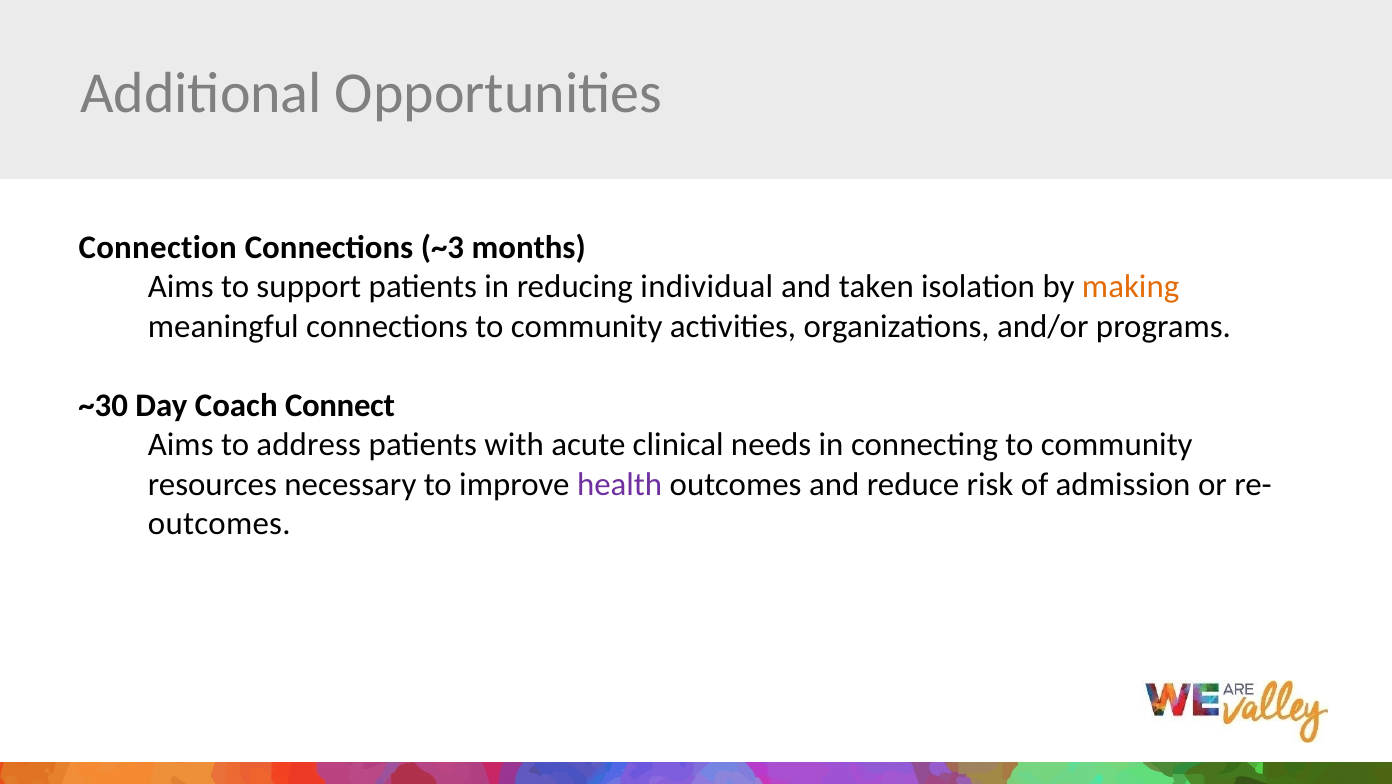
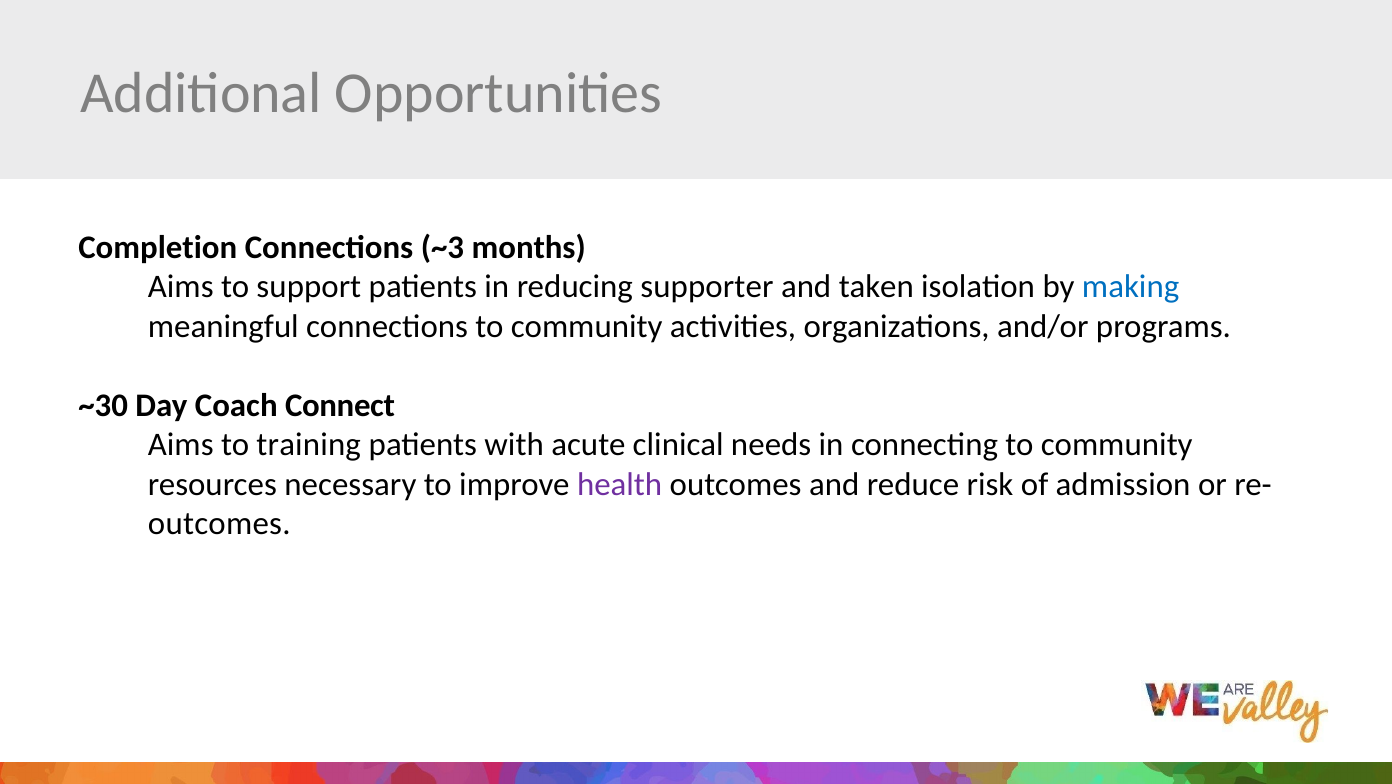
Connection: Connection -> Completion
individual: individual -> supporter
making colour: orange -> blue
address: address -> training
